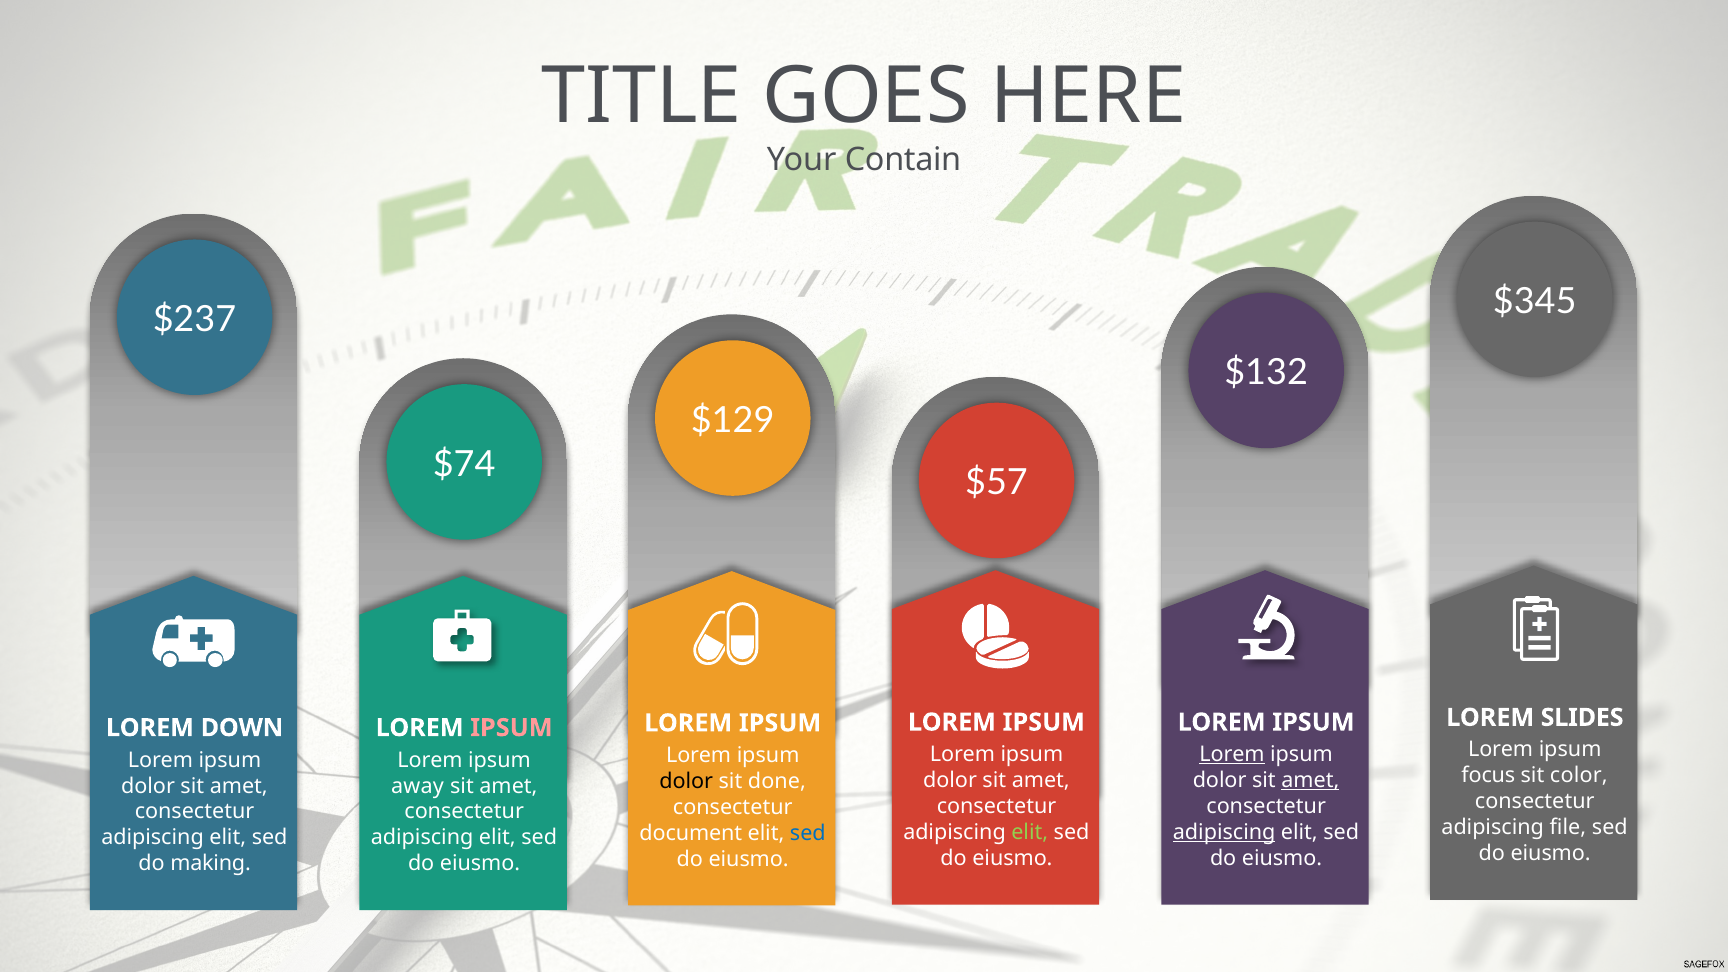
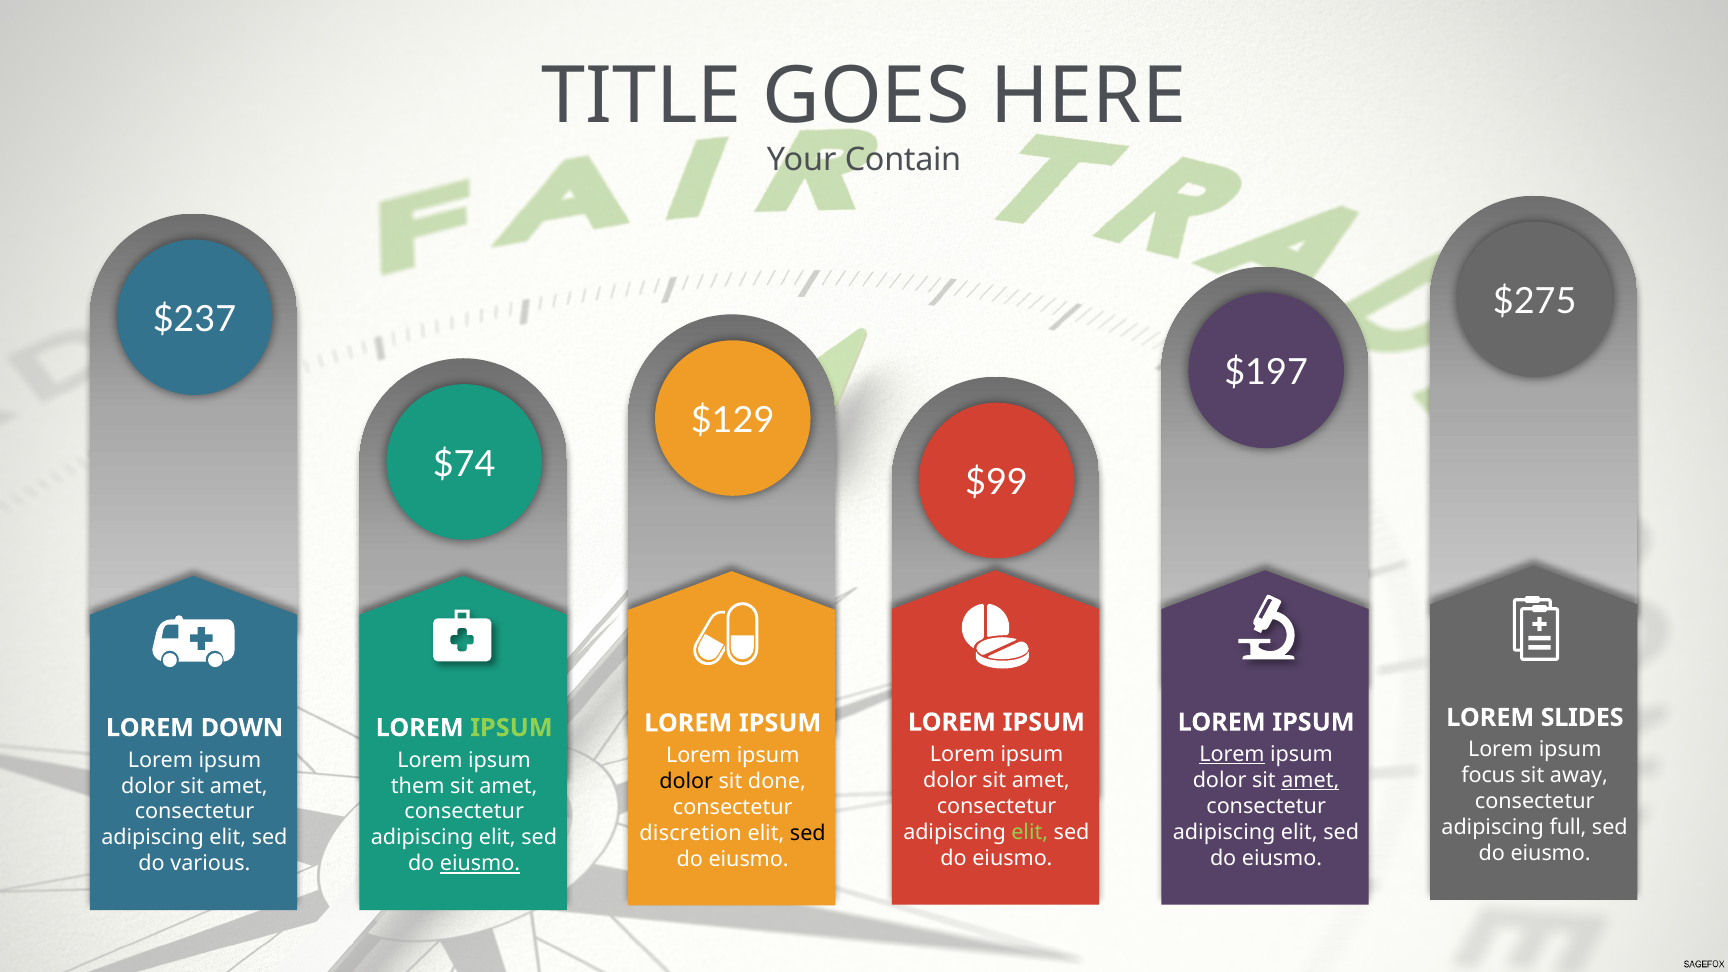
$345: $345 -> $275
$132: $132 -> $197
$57: $57 -> $99
IPSUM at (511, 728) colour: pink -> light green
color: color -> away
away: away -> them
file: file -> full
adipiscing at (1224, 832) underline: present -> none
document: document -> discretion
sed at (808, 833) colour: blue -> black
making: making -> various
eiusmo at (480, 864) underline: none -> present
